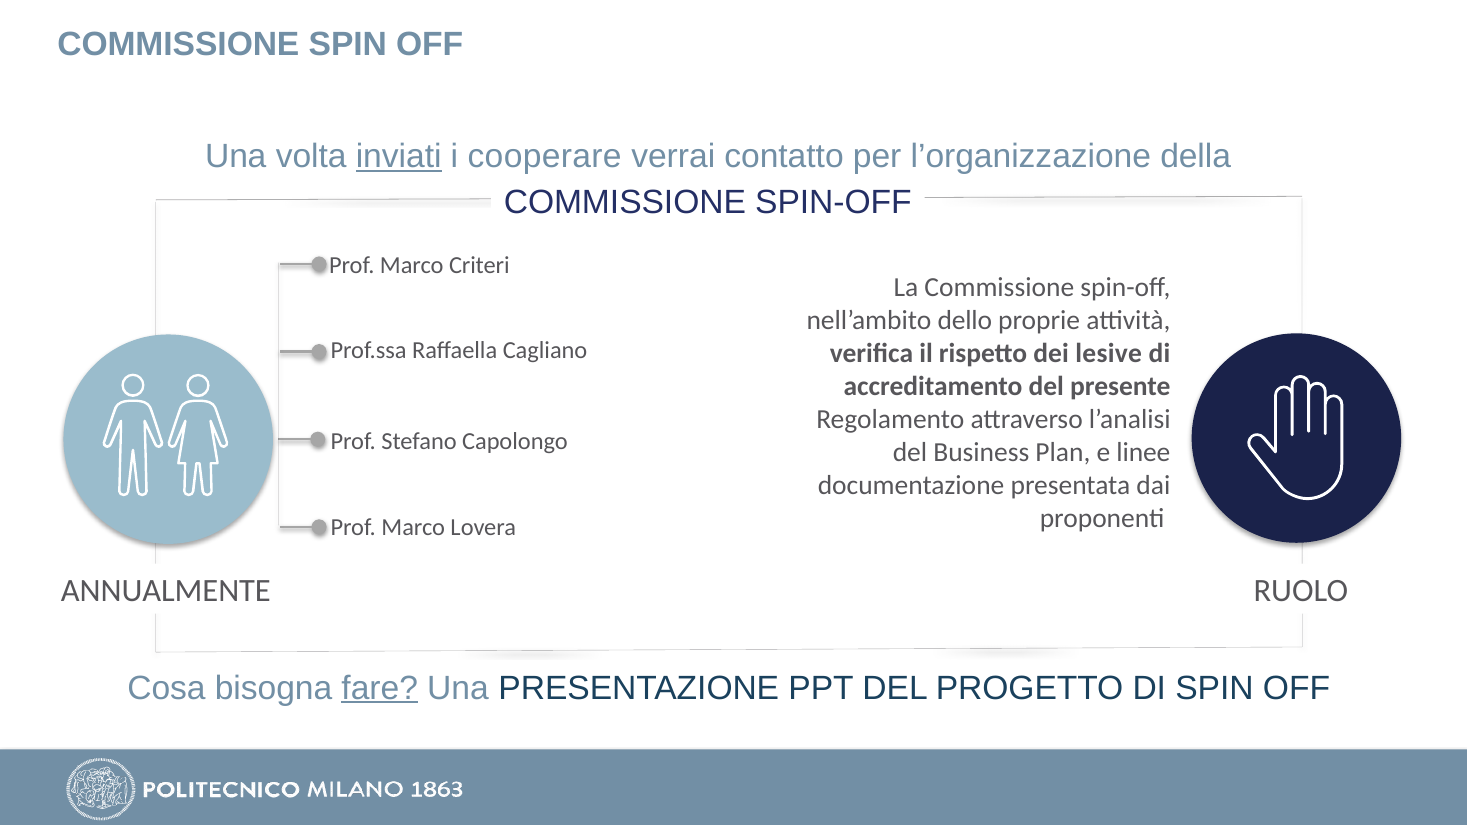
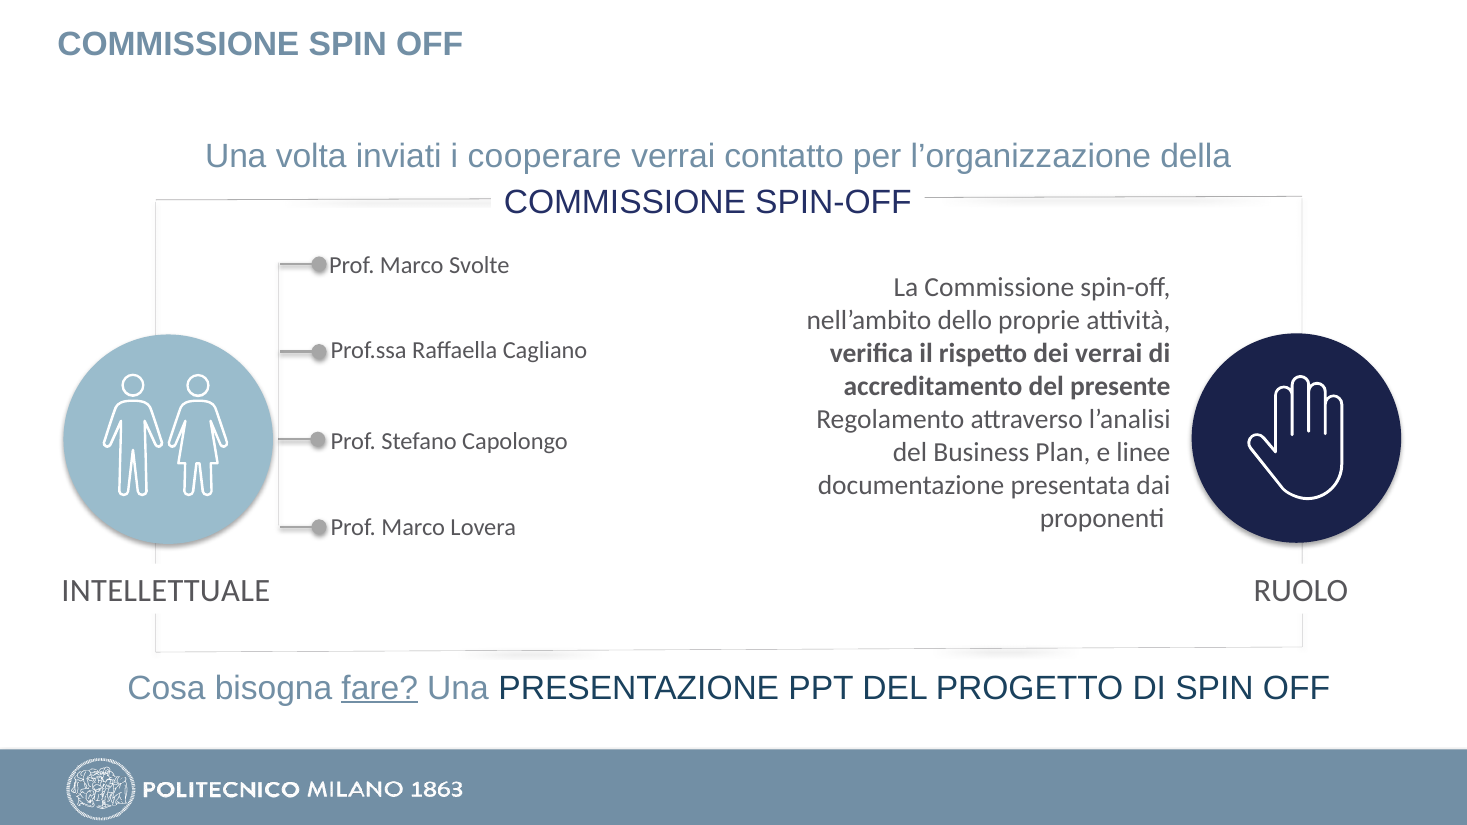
inviati underline: present -> none
Criteri: Criteri -> Svolte
dei lesive: lesive -> verrai
ANNUALMENTE: ANNUALMENTE -> INTELLETTUALE
